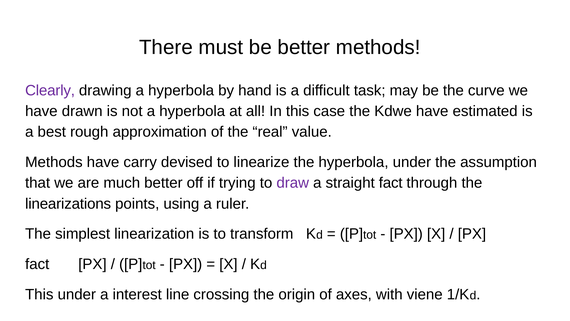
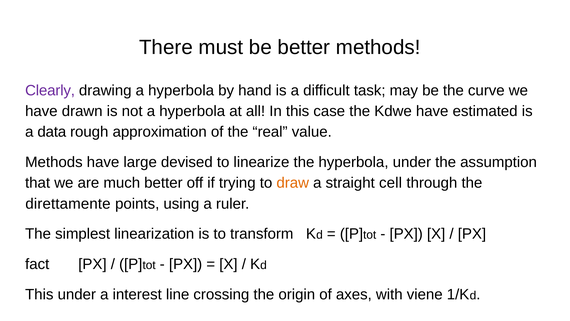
best: best -> data
carry: carry -> large
draw colour: purple -> orange
straight fact: fact -> cell
linearizations: linearizations -> direttamente
